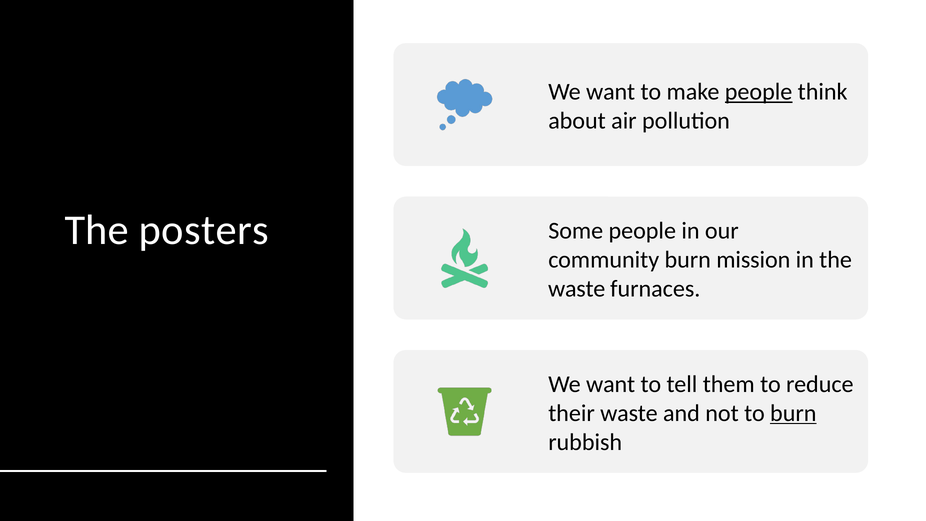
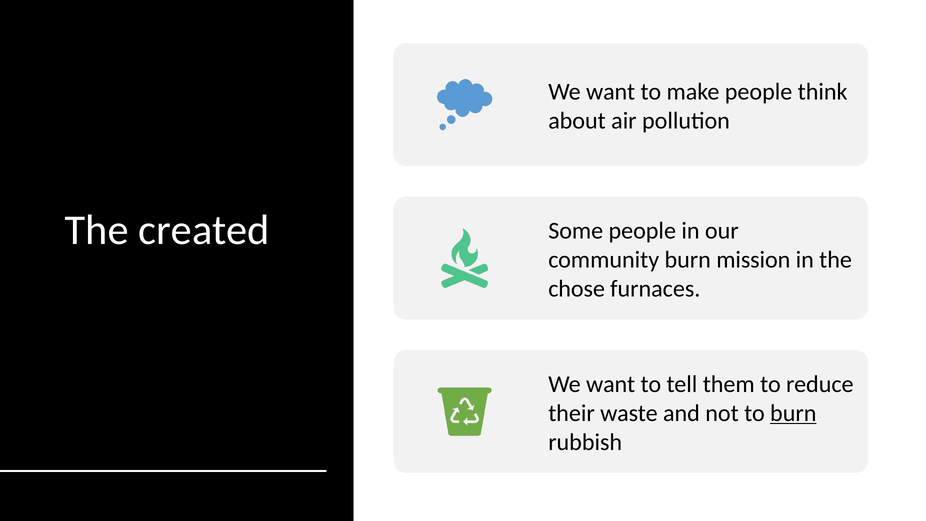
people at (759, 92) underline: present -> none
posters: posters -> created
waste at (577, 289): waste -> chose
